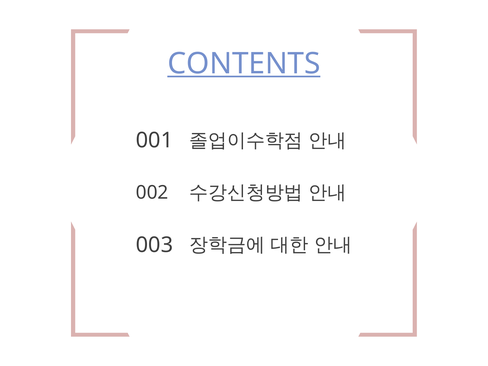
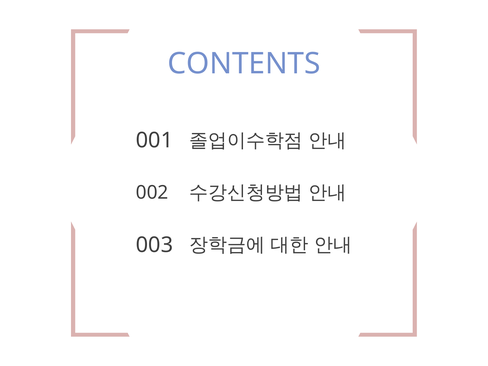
CONTENTS underline: present -> none
